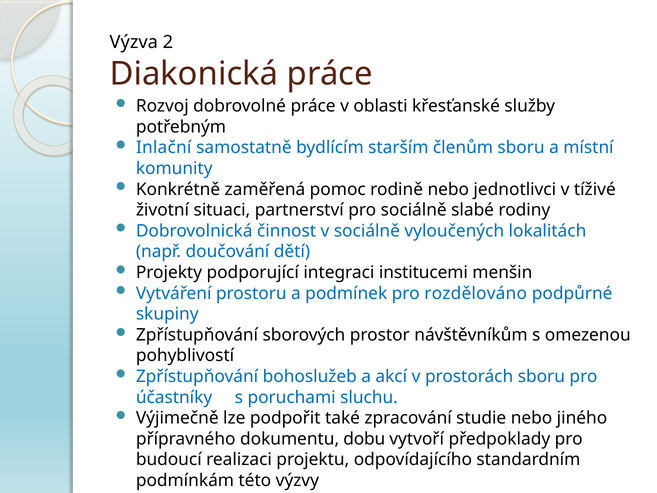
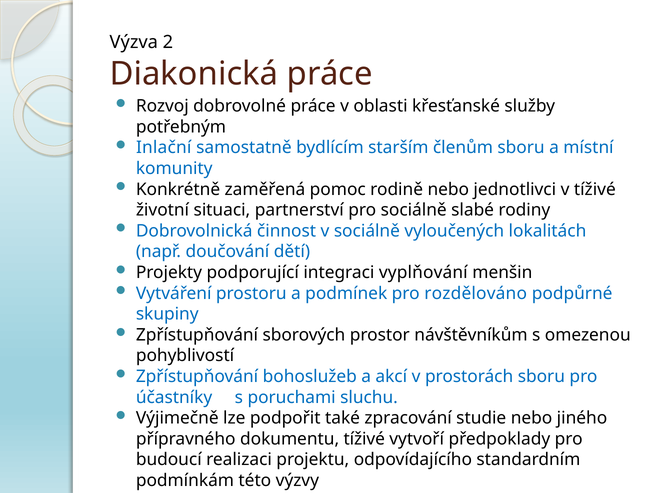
institucemi: institucemi -> vyplňování
dokumentu dobu: dobu -> tíživé
